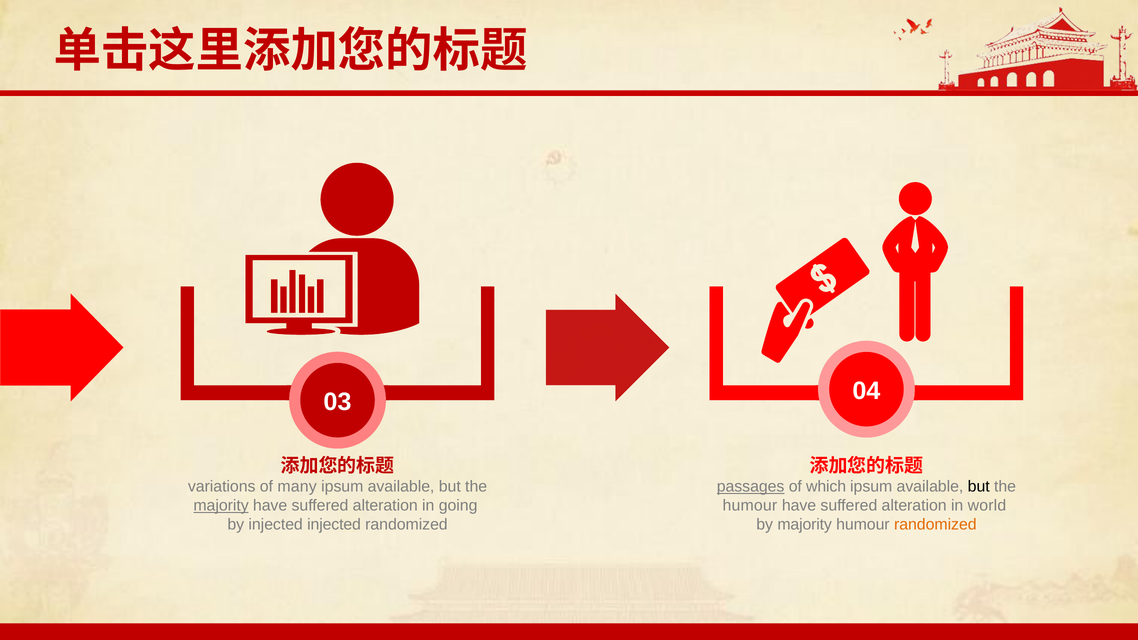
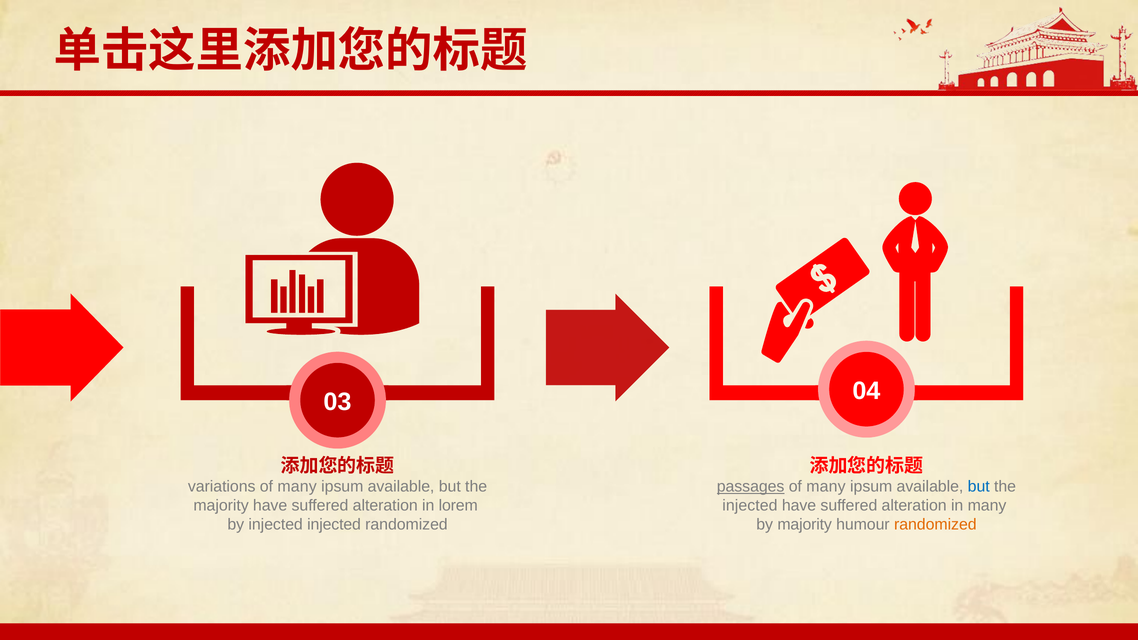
which at (826, 487): which -> many
but at (979, 487) colour: black -> blue
majority at (221, 506) underline: present -> none
going: going -> lorem
humour at (750, 506): humour -> injected
in world: world -> many
